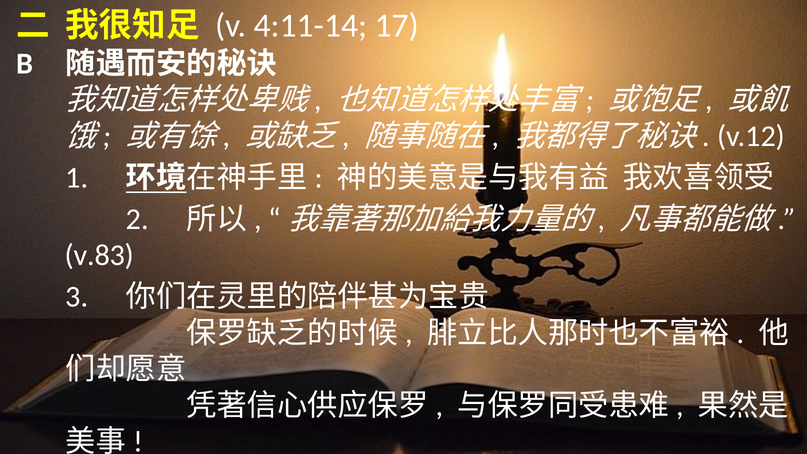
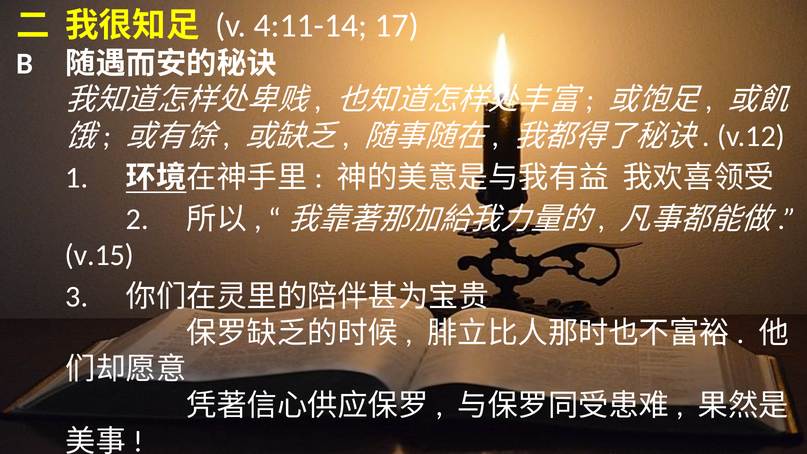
v.83: v.83 -> v.15
